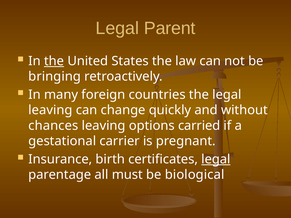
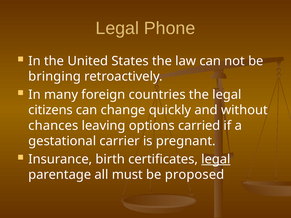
Parent: Parent -> Phone
the at (54, 61) underline: present -> none
leaving at (50, 110): leaving -> citizens
biological: biological -> proposed
